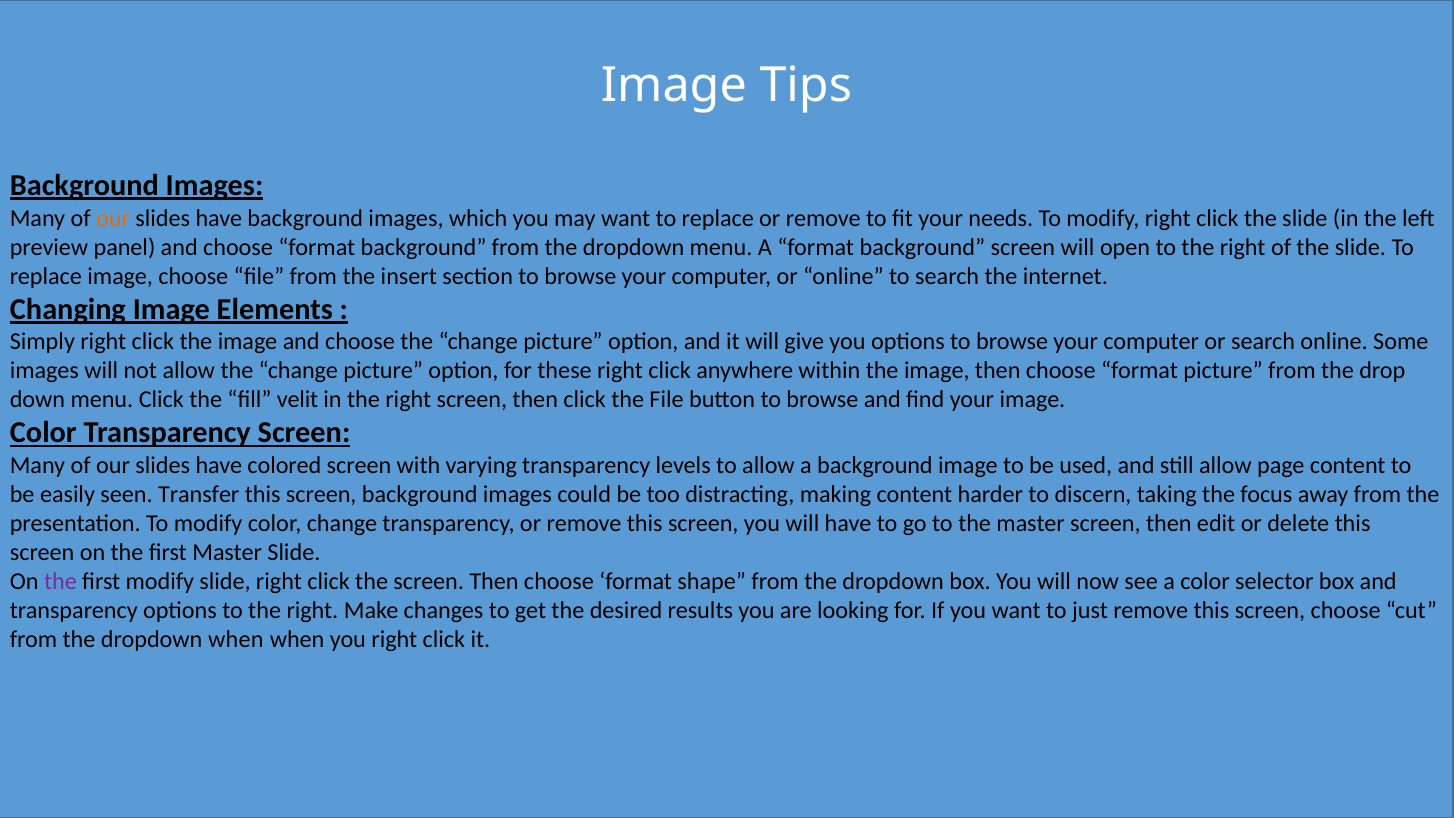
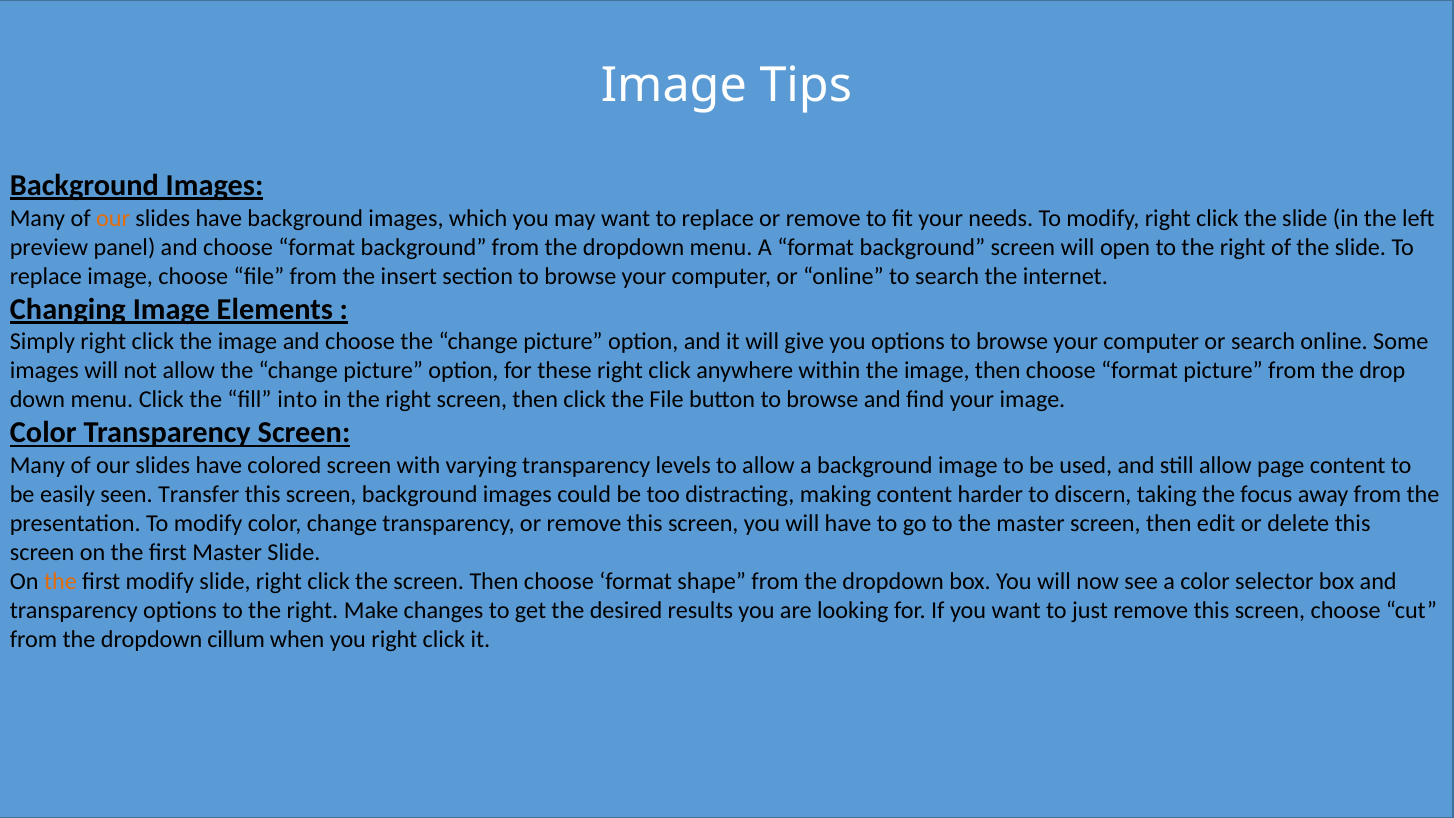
velit: velit -> into
the at (60, 581) colour: purple -> orange
dropdown when: when -> cillum
